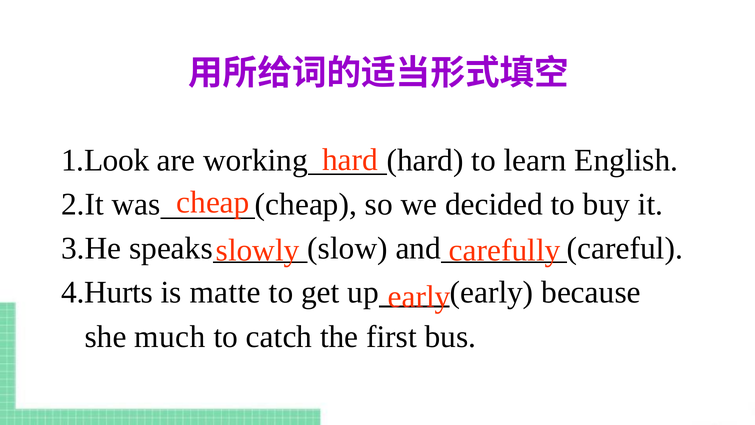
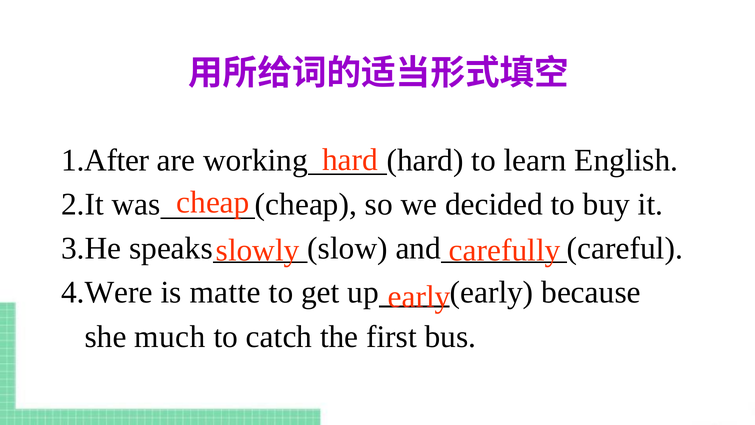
1.Look: 1.Look -> 1.After
4.Hurts: 4.Hurts -> 4.Were
